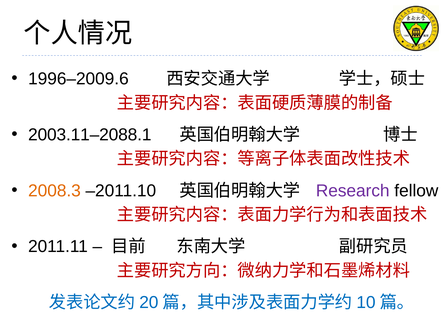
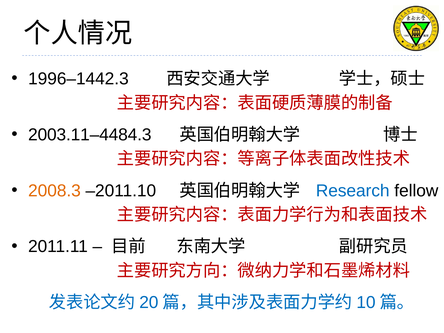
1996–2009.6: 1996–2009.6 -> 1996–1442.3
2003.11–2088.1: 2003.11–2088.1 -> 2003.11–4484.3
Research colour: purple -> blue
